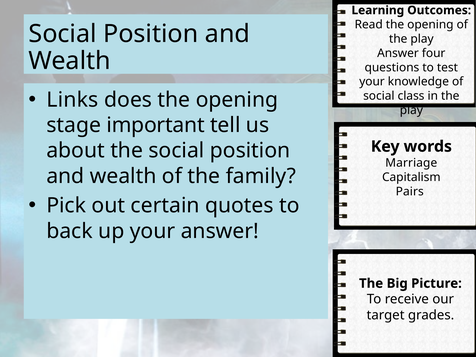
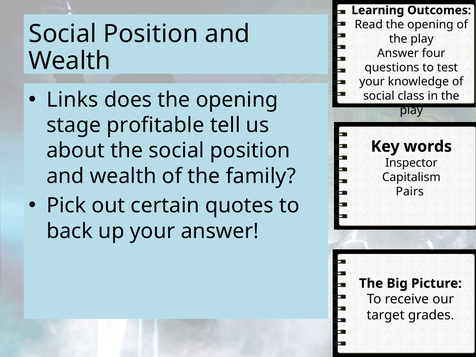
important: important -> profitable
Marriage: Marriage -> Inspector
